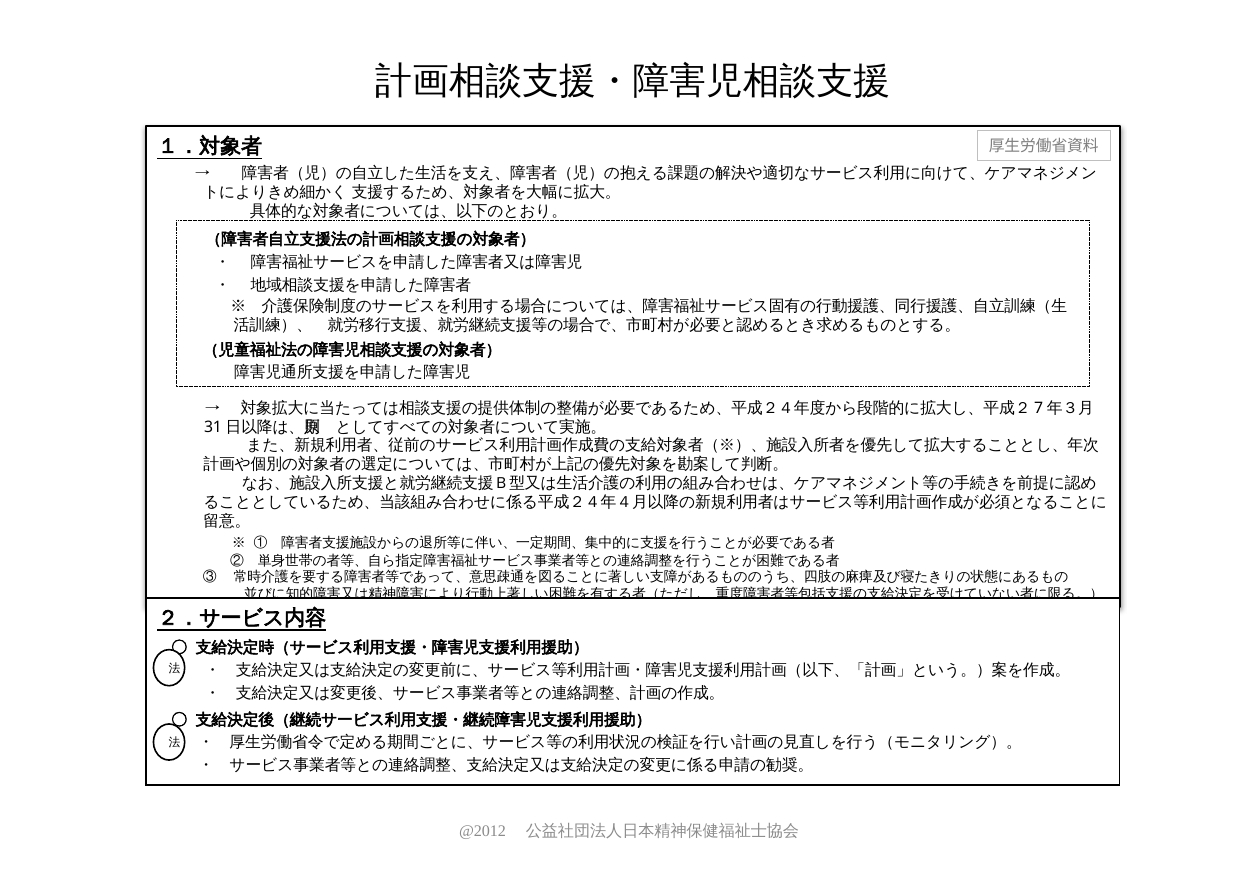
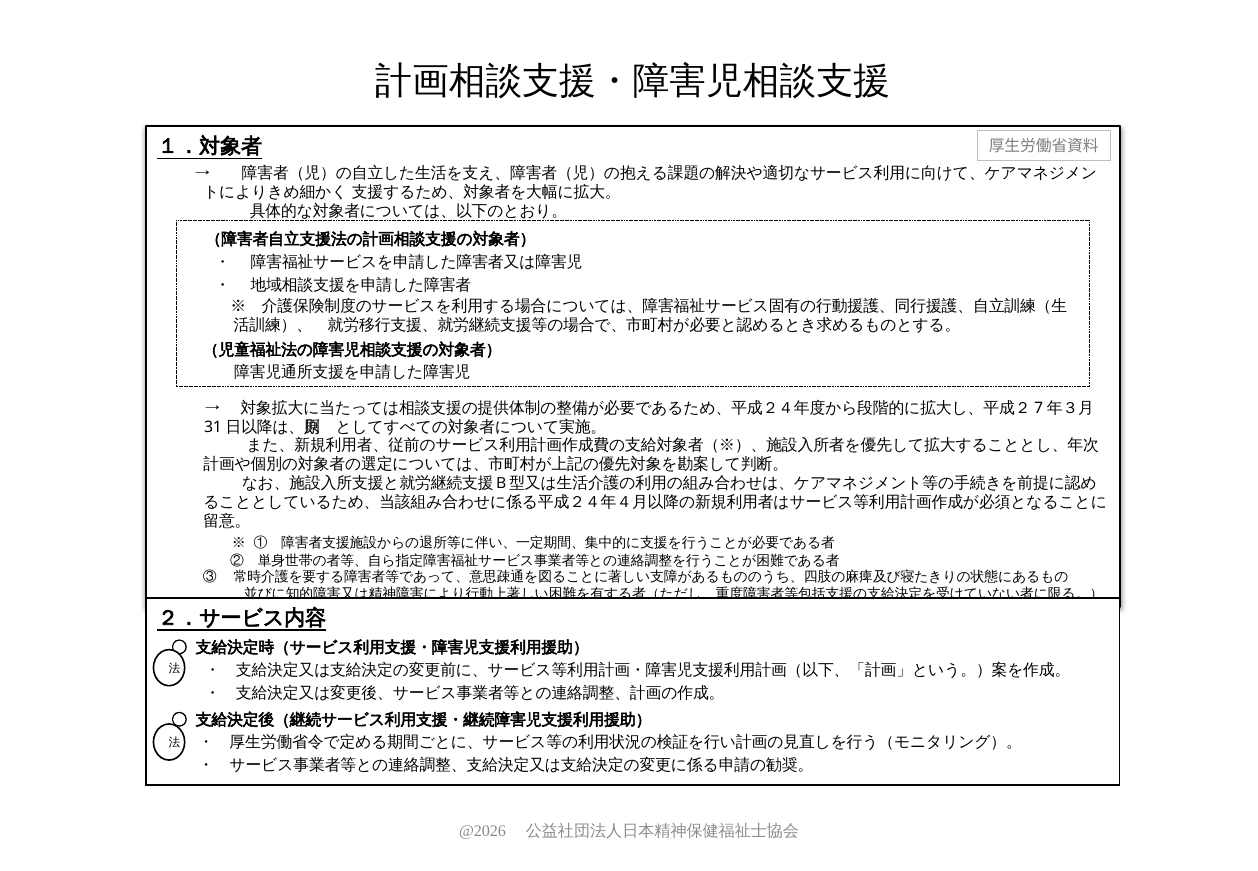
@2012: @2012 -> @2026
